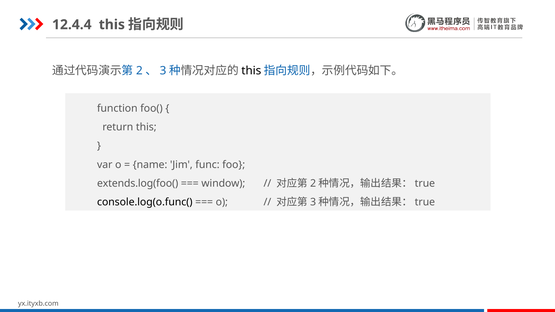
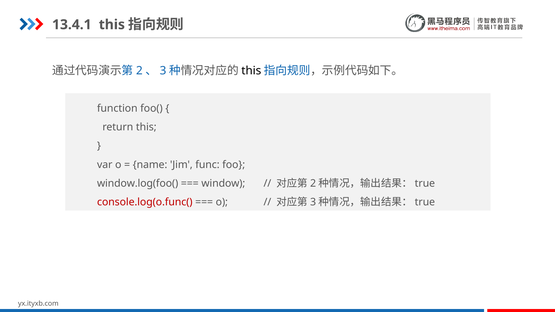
12.4.4: 12.4.4 -> 13.4.1
extends.log(foo(: extends.log(foo( -> window.log(foo(
console.log(o.func( colour: black -> red
